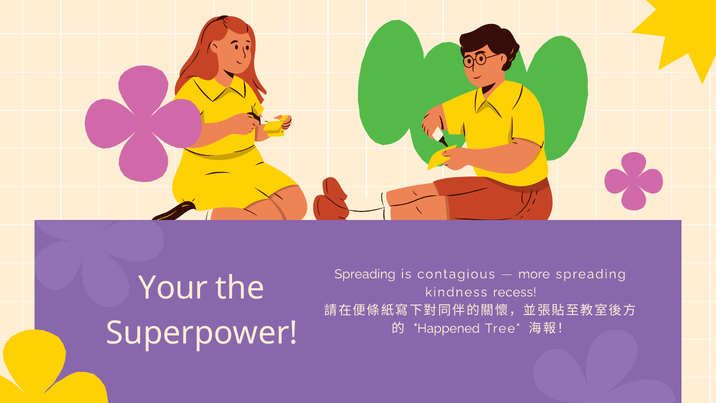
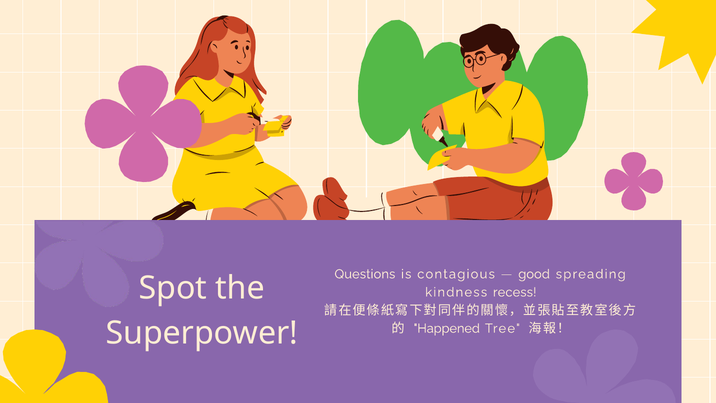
Spreading at (365, 274): Spreading -> Questions
more: more -> good
Your: Your -> Spot
